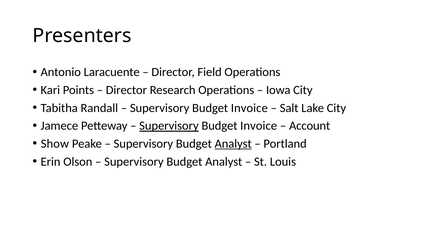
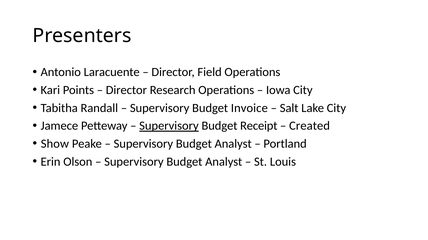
Invoice at (259, 126): Invoice -> Receipt
Account: Account -> Created
Analyst at (233, 144) underline: present -> none
